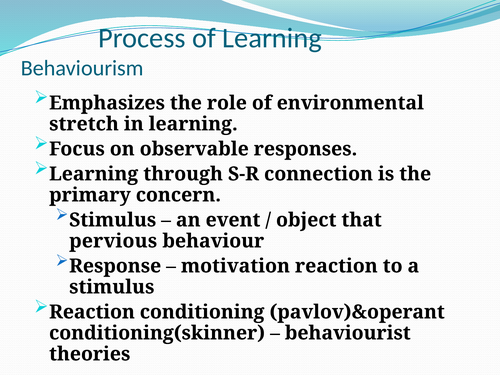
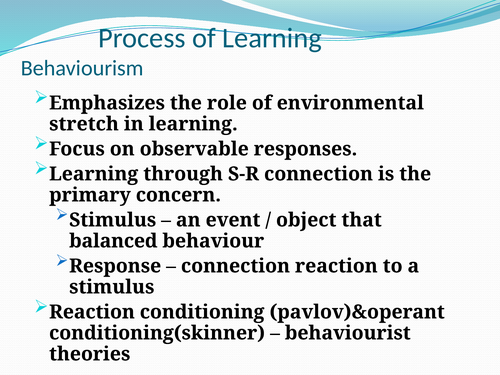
pervious: pervious -> balanced
motivation at (235, 266): motivation -> connection
